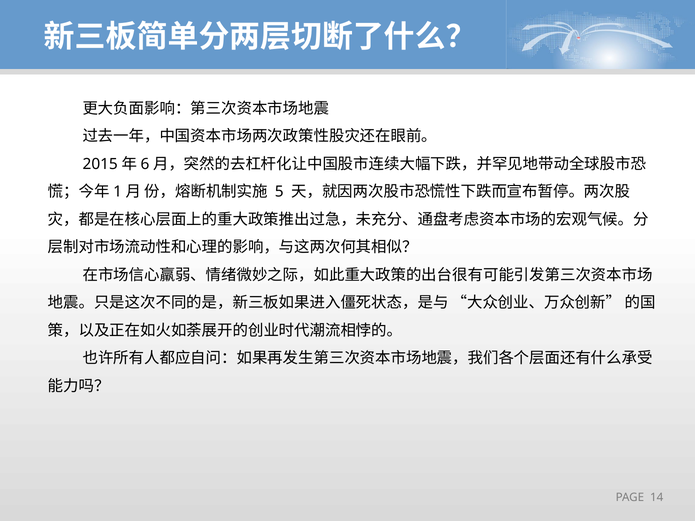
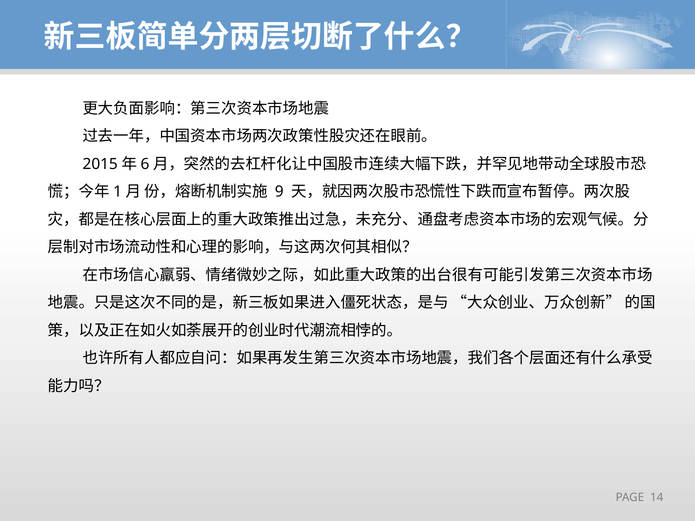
5: 5 -> 9
